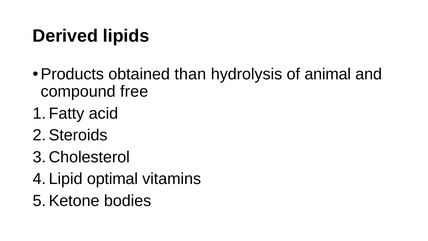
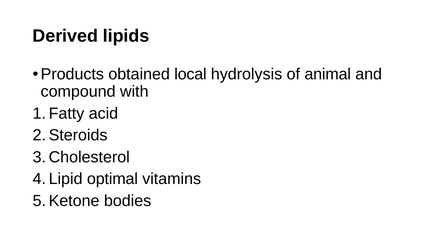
than: than -> local
free: free -> with
